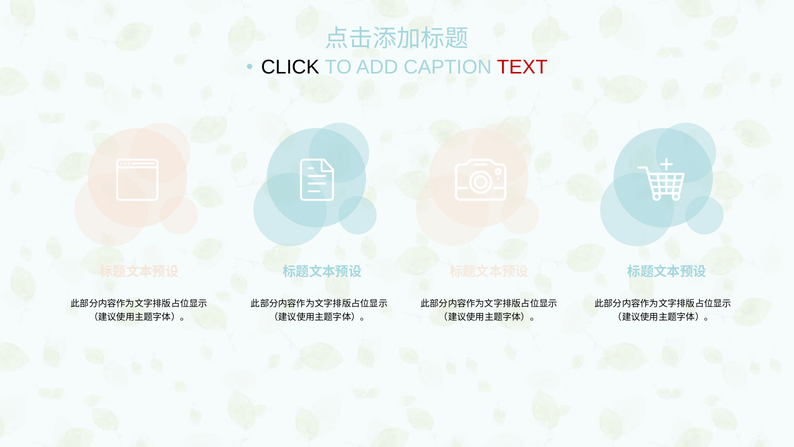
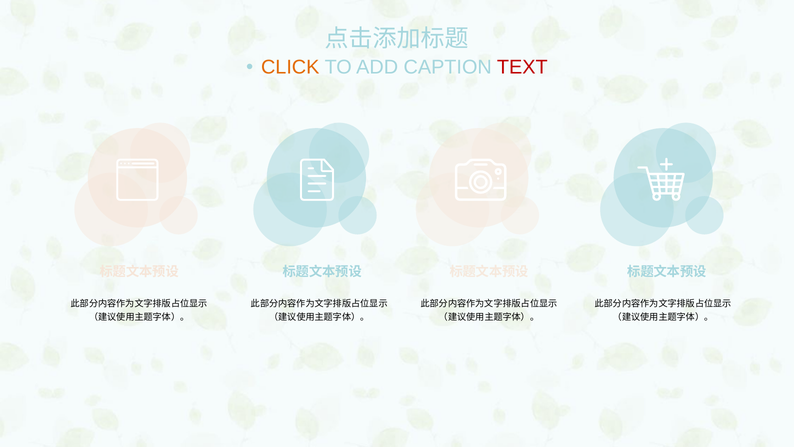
CLICK colour: black -> orange
